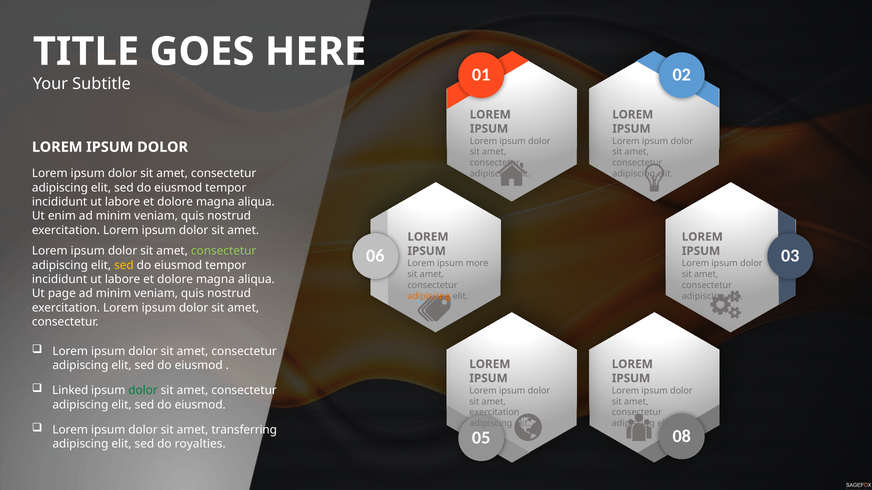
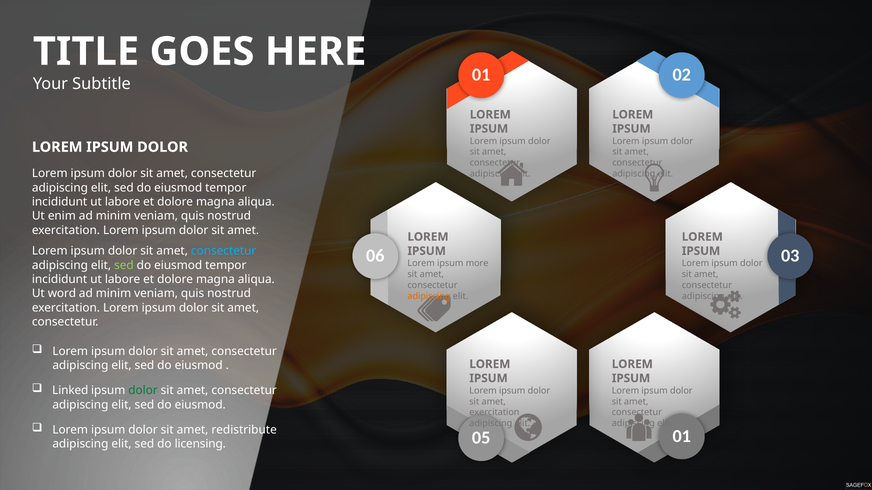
consectetur at (224, 251) colour: light green -> light blue
sed at (124, 265) colour: yellow -> light green
page: page -> word
transferring: transferring -> redistribute
05 08: 08 -> 01
royalties: royalties -> licensing
